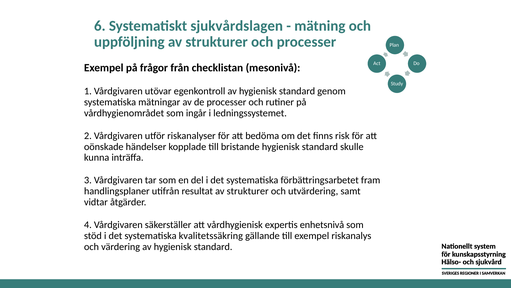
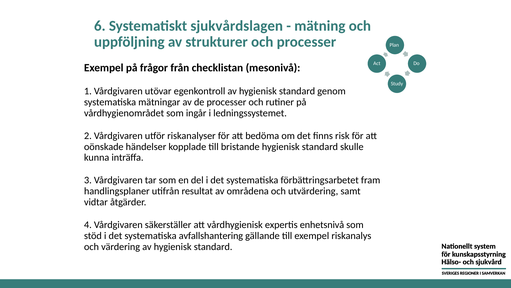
resultat av strukturer: strukturer -> områdena
kvalitetssäkring: kvalitetssäkring -> avfallshantering
